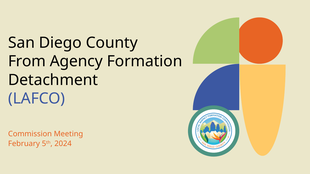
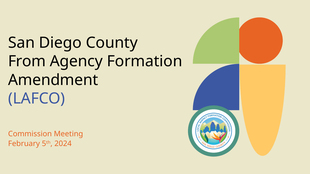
Detachment: Detachment -> Amendment
